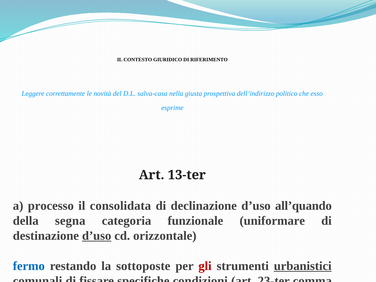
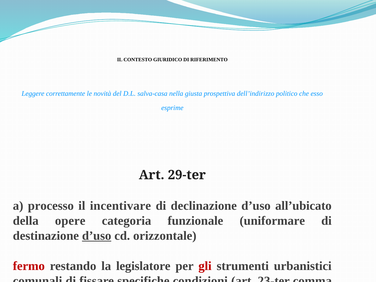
13-ter: 13-ter -> 29-ter
consolidata: consolidata -> incentivare
all’quando: all’quando -> all’ubicato
segna: segna -> opere
fermo colour: blue -> red
sottoposte: sottoposte -> legislatore
urbanistici underline: present -> none
